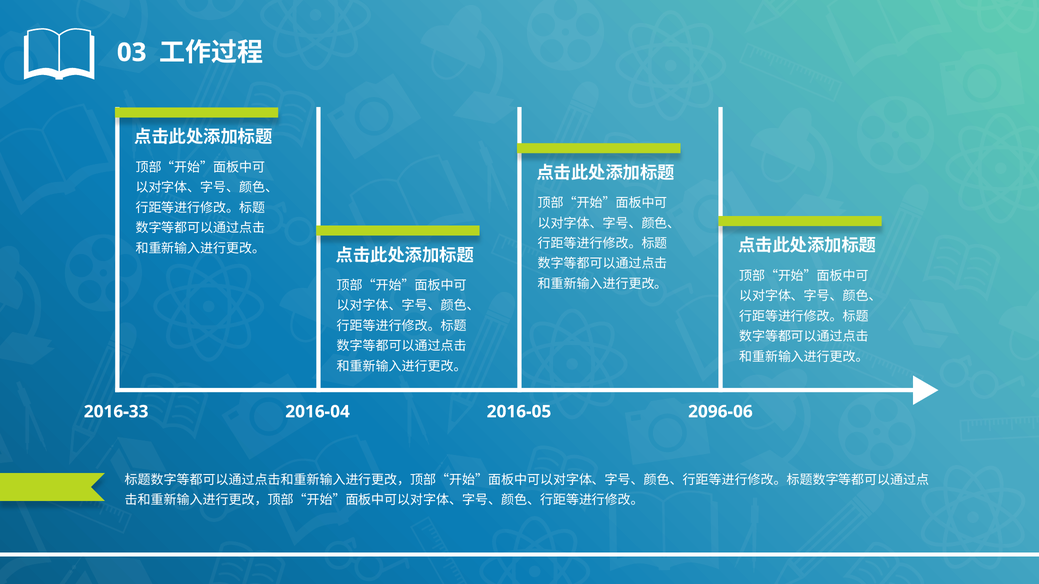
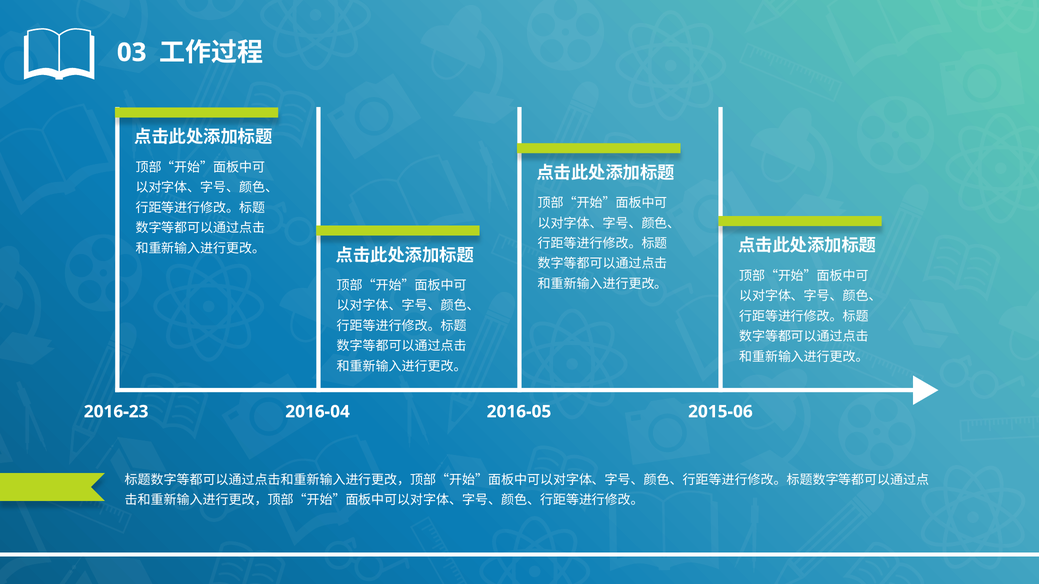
2016-33: 2016-33 -> 2016-23
2096-06: 2096-06 -> 2015-06
